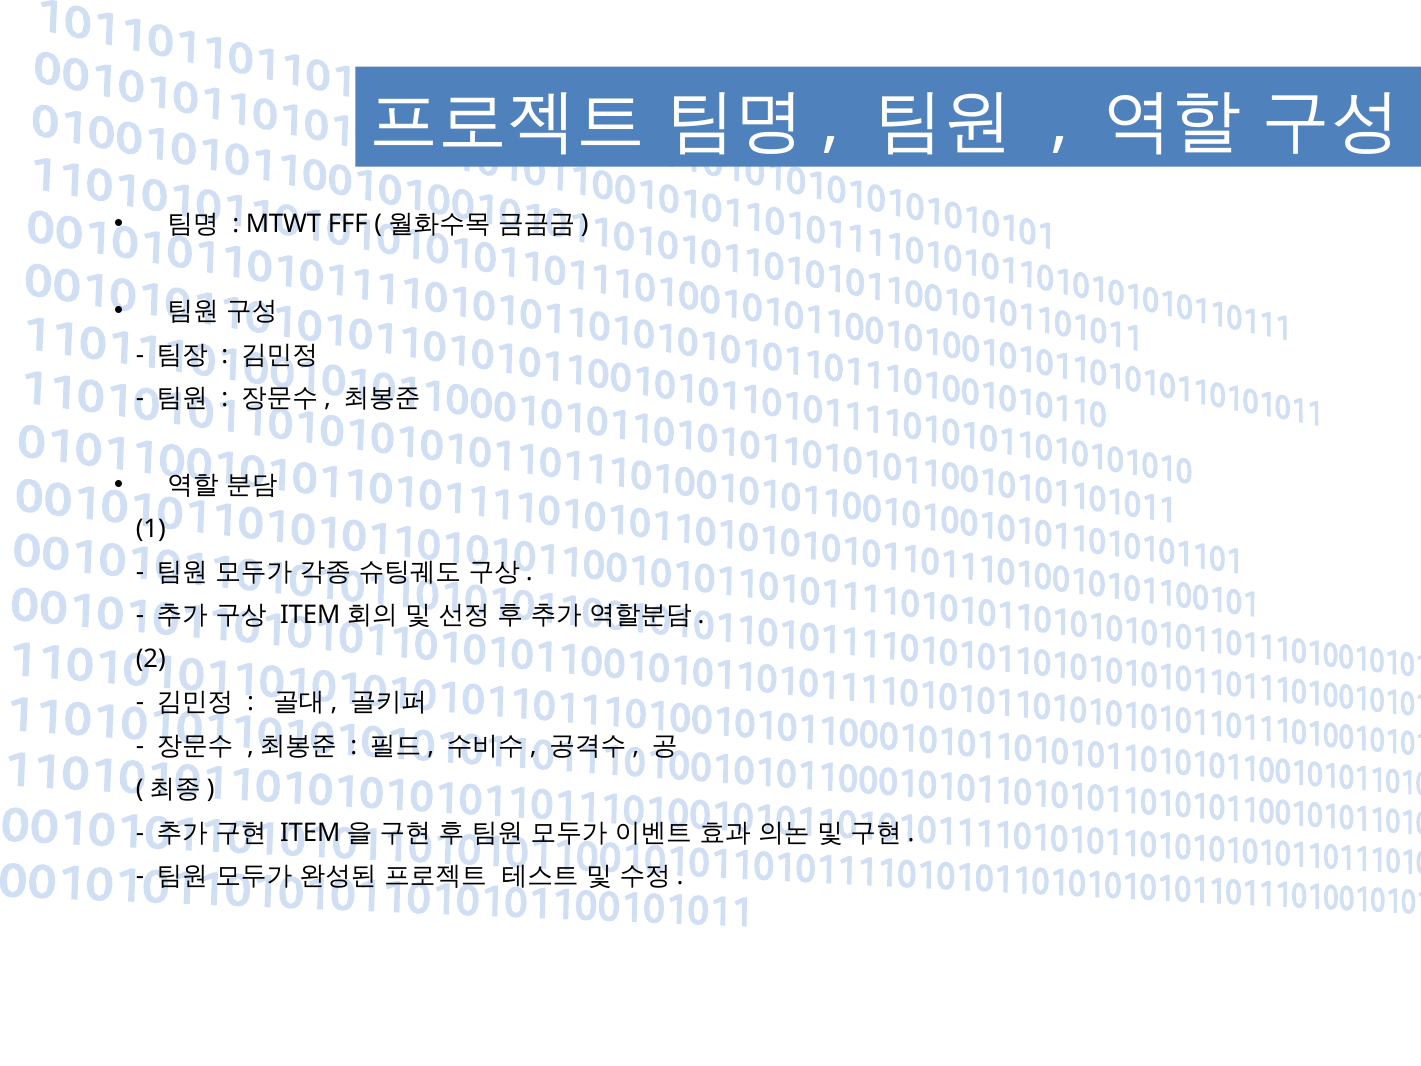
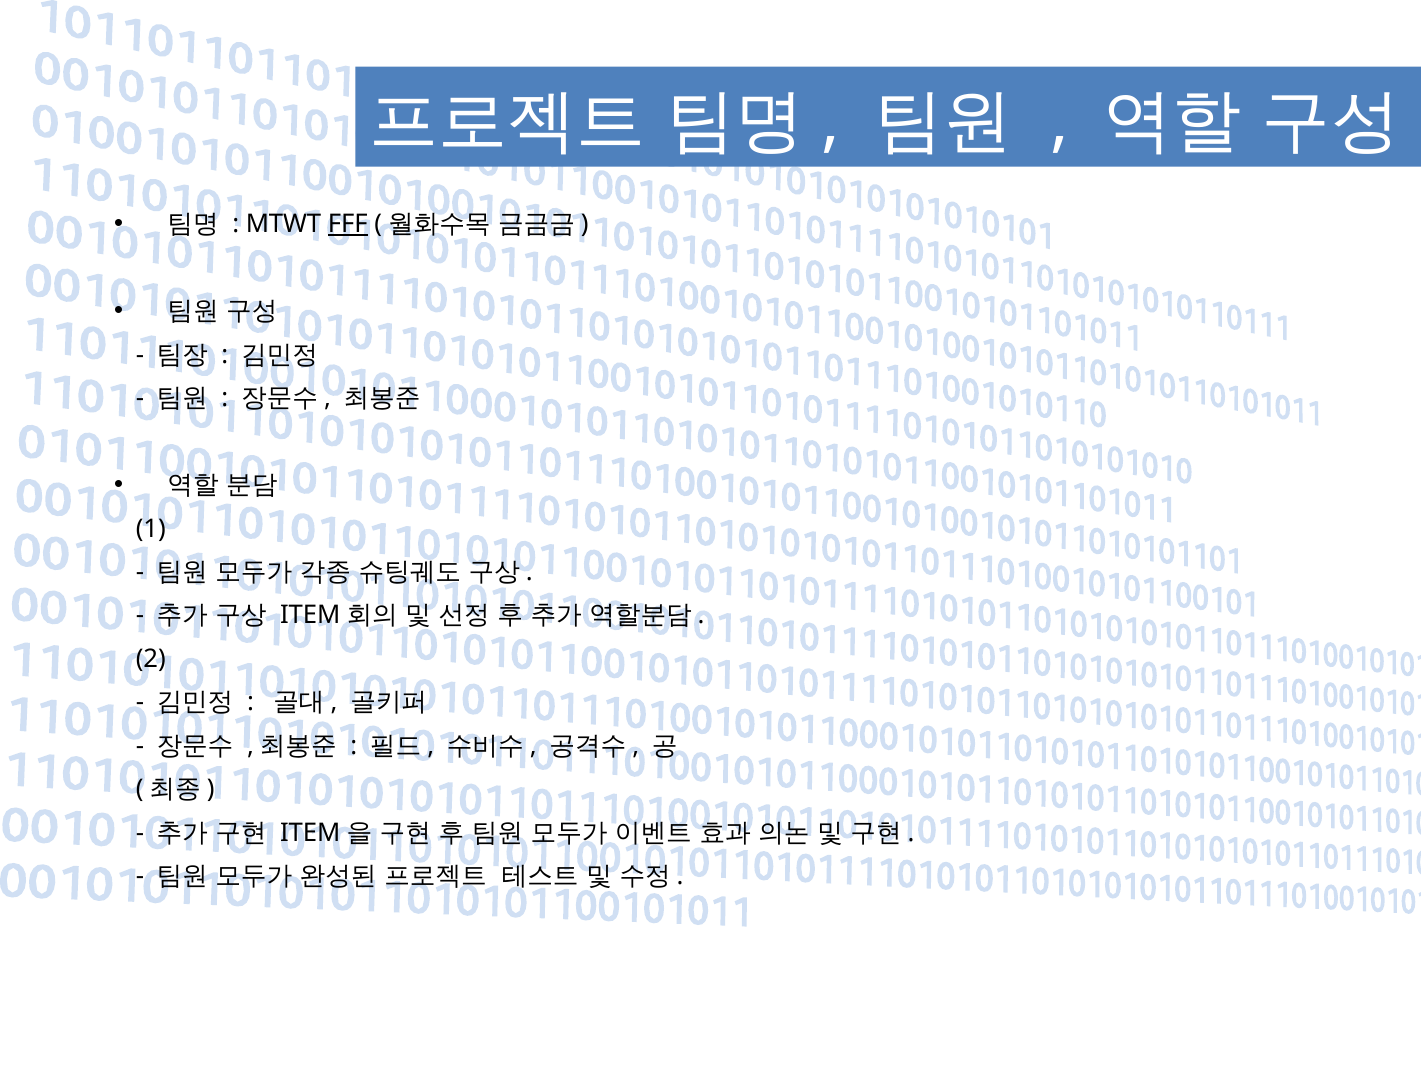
FFF underline: none -> present
